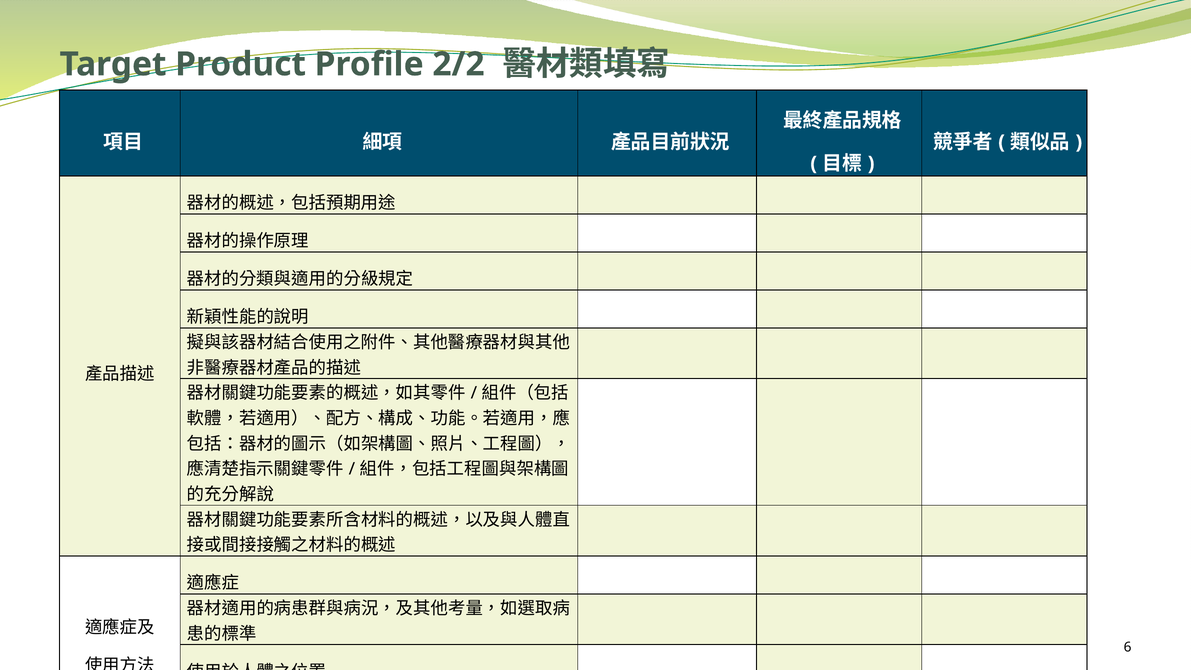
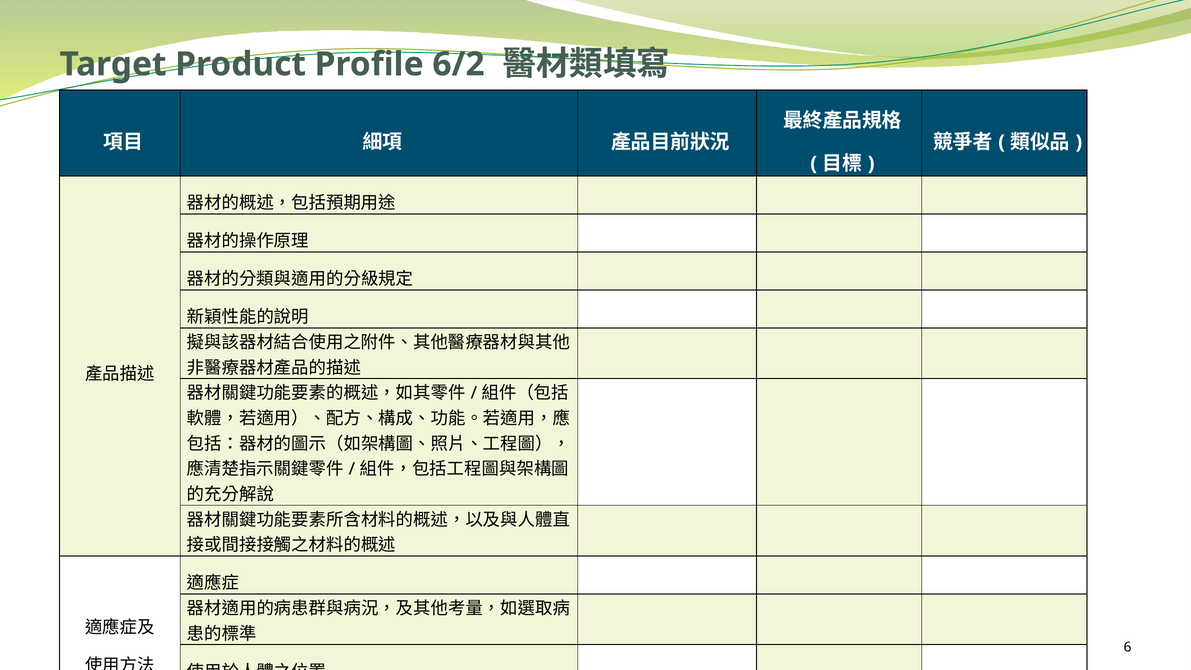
2/2: 2/2 -> 6/2
